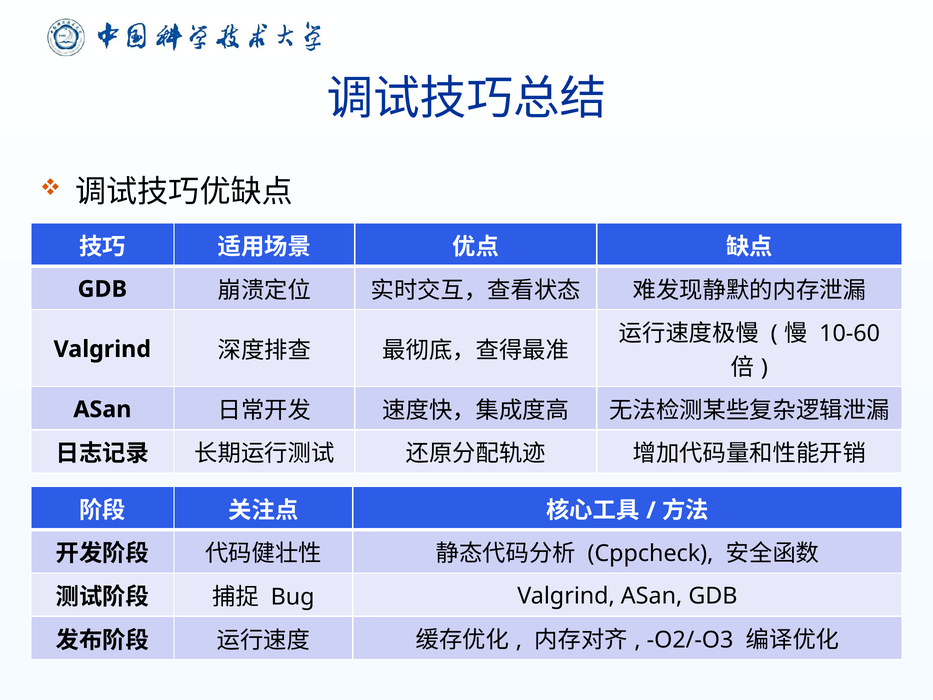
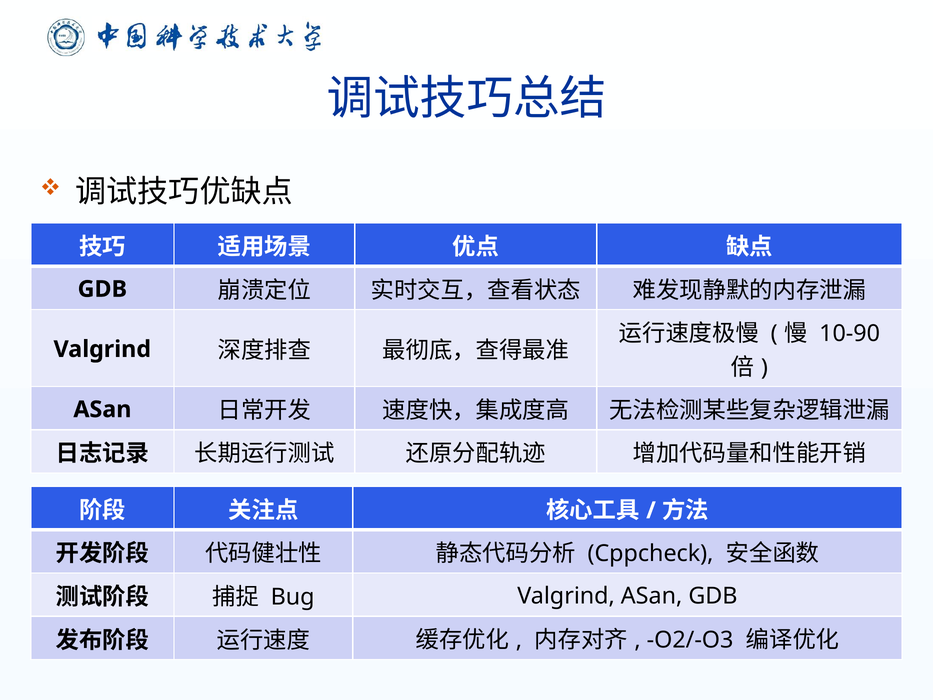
10-60: 10-60 -> 10-90
